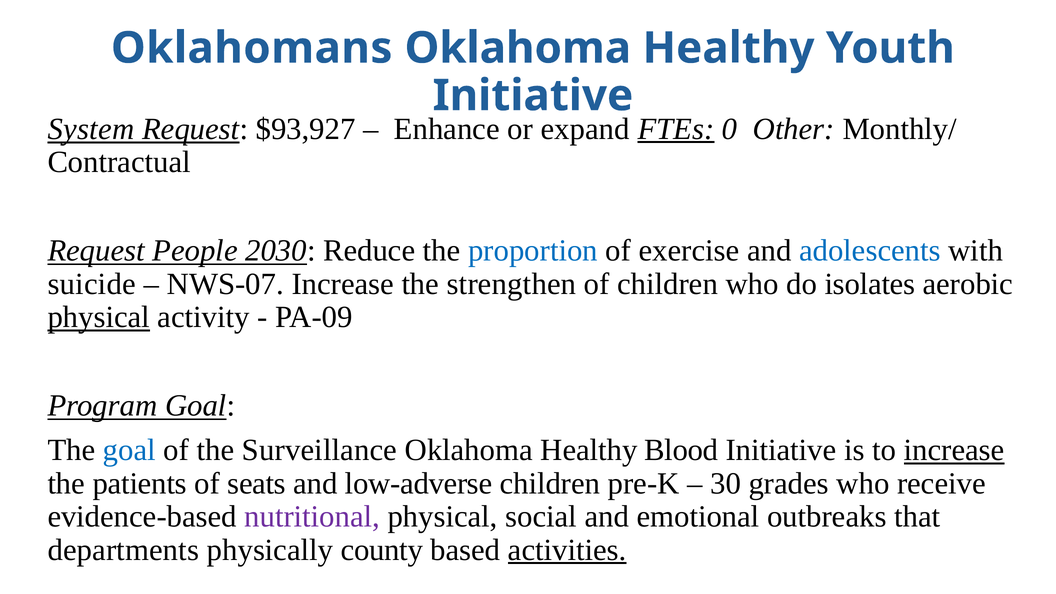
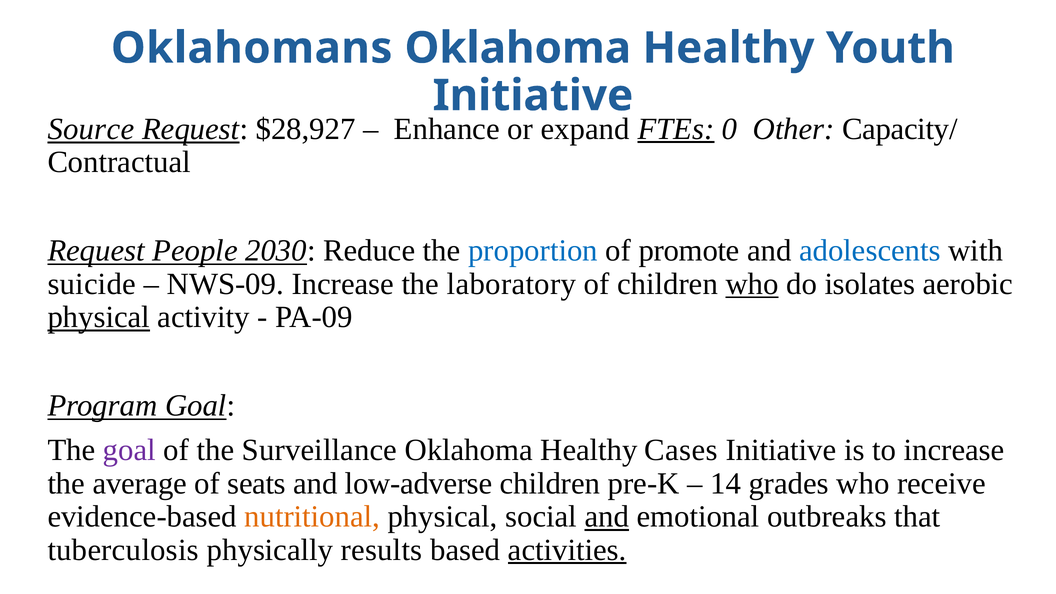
System: System -> Source
$93,927: $93,927 -> $28,927
Monthly/: Monthly/ -> Capacity/
exercise: exercise -> promote
NWS-07: NWS-07 -> NWS-09
strengthen: strengthen -> laboratory
who at (752, 284) underline: none -> present
goal at (129, 450) colour: blue -> purple
Blood: Blood -> Cases
increase at (954, 450) underline: present -> none
patients: patients -> average
30: 30 -> 14
nutritional colour: purple -> orange
and at (607, 517) underline: none -> present
departments: departments -> tuberculosis
county: county -> results
